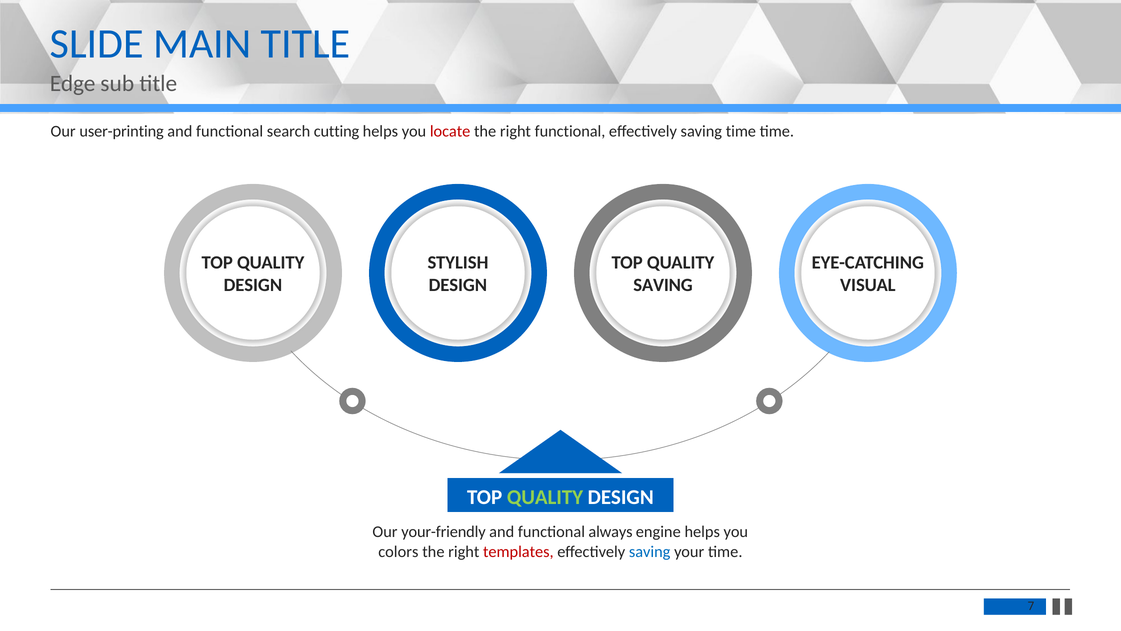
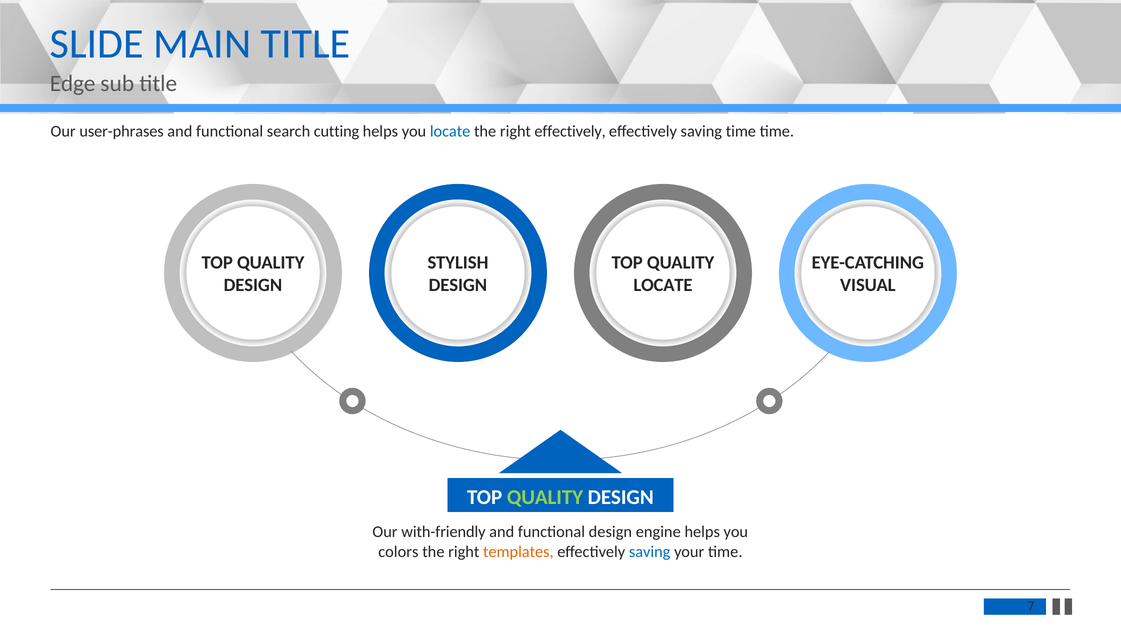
user-printing: user-printing -> user-phrases
locate at (450, 131) colour: red -> blue
right functional: functional -> effectively
SAVING at (663, 285): SAVING -> LOCATE
your-friendly: your-friendly -> with-friendly
functional always: always -> design
templates colour: red -> orange
